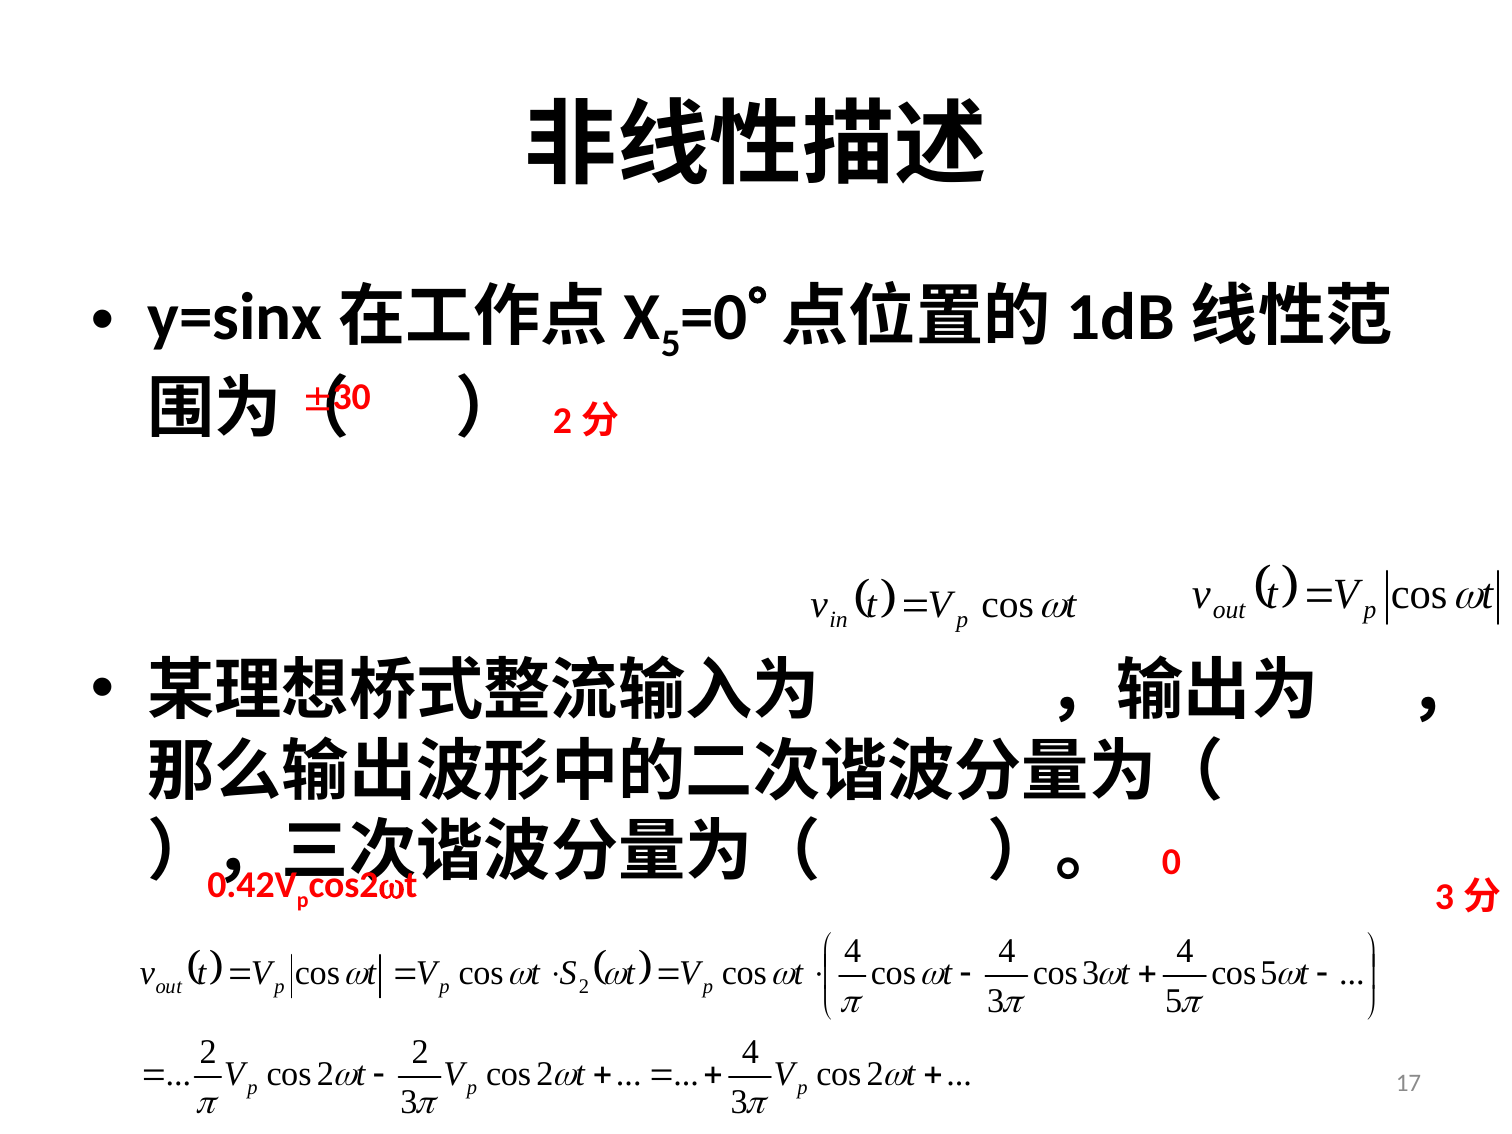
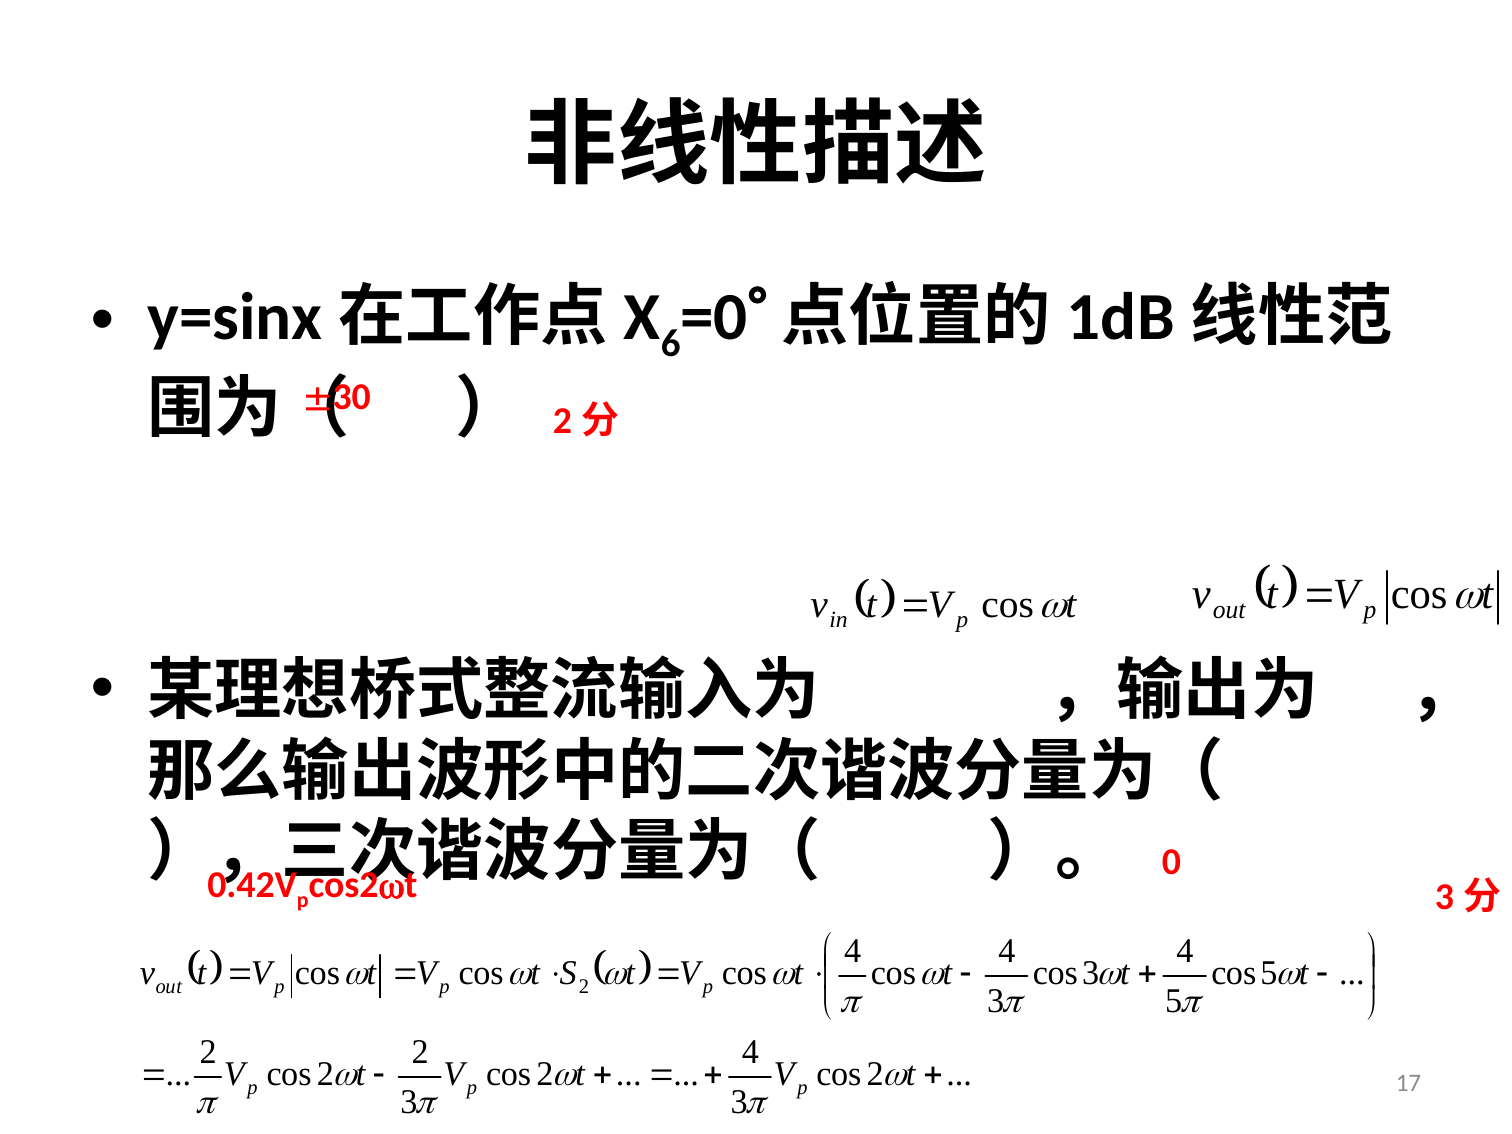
5 at (671, 343): 5 -> 6
